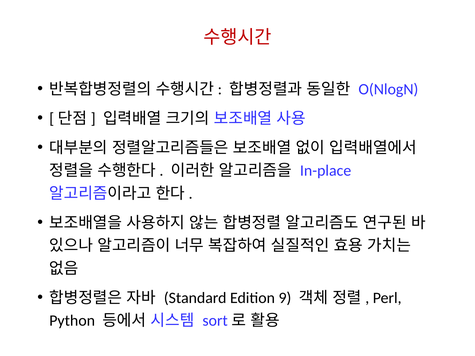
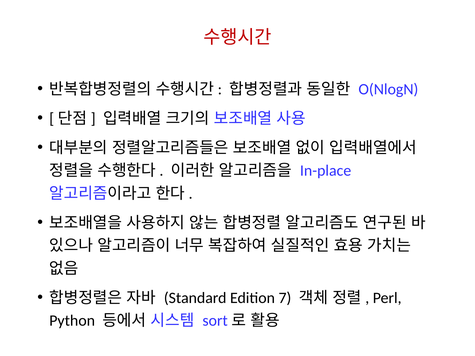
9: 9 -> 7
